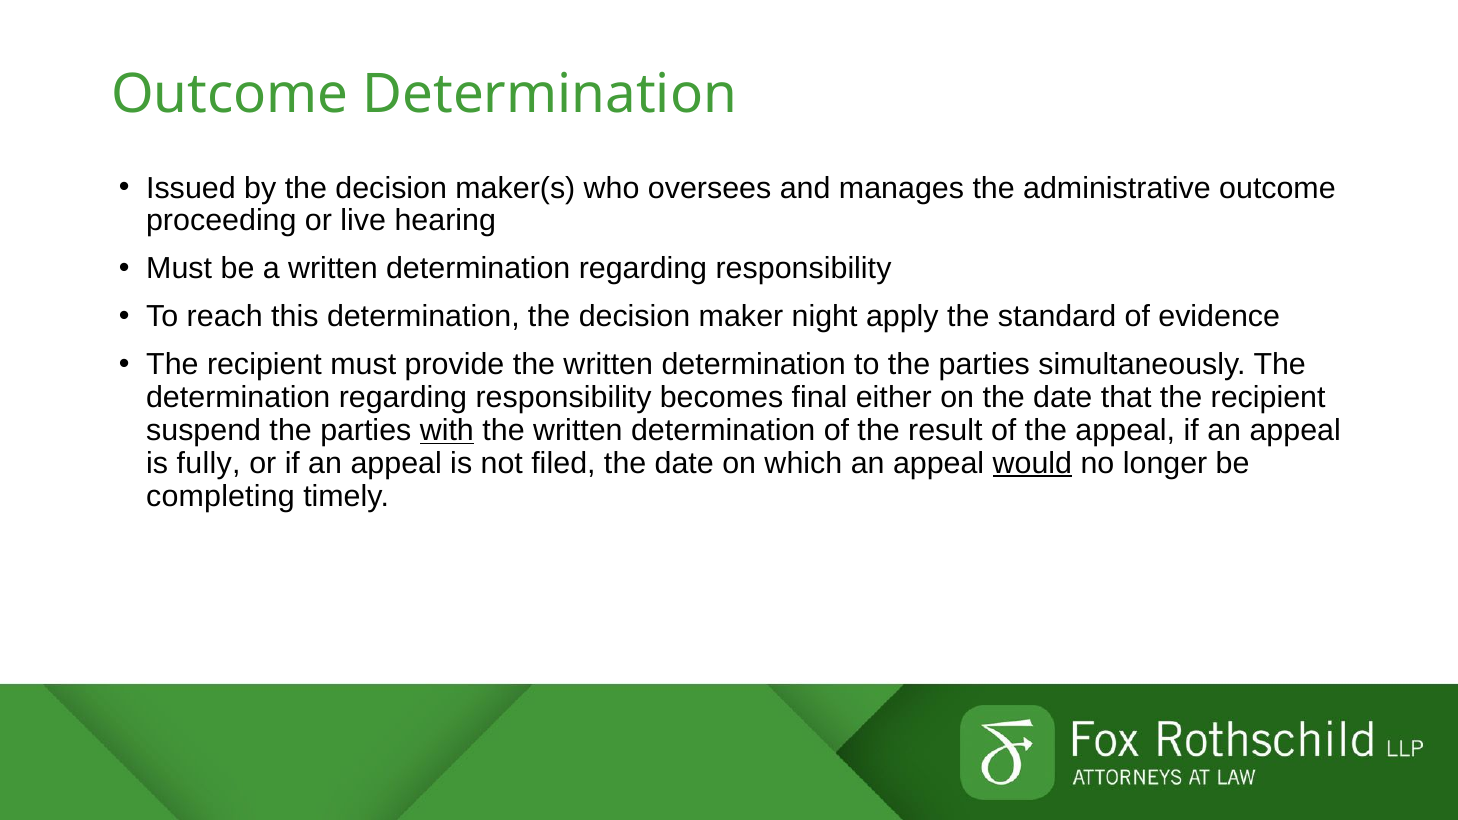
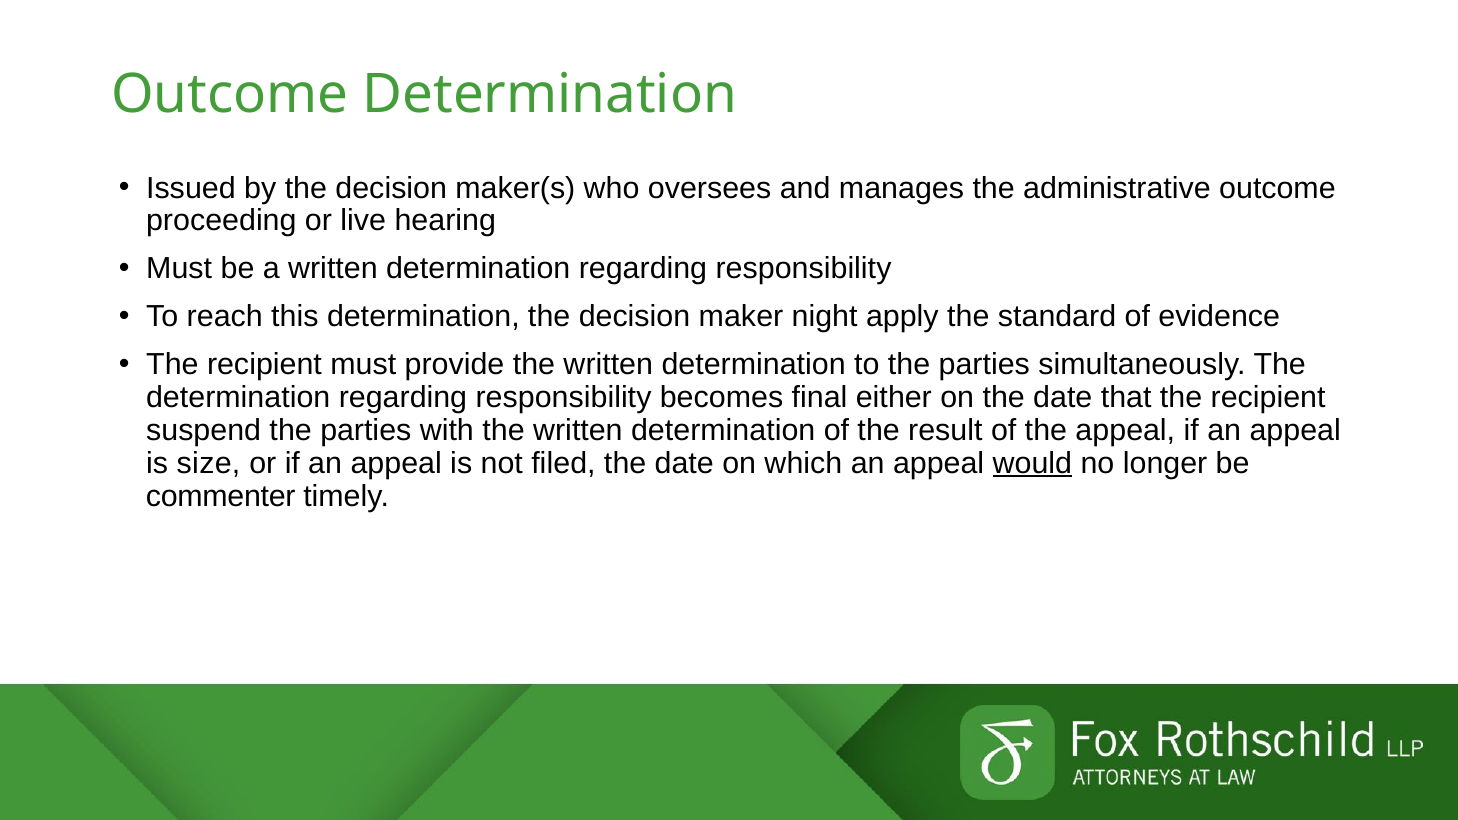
with underline: present -> none
fully: fully -> size
completing: completing -> commenter
